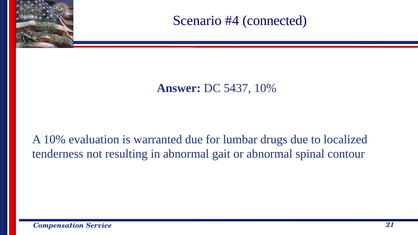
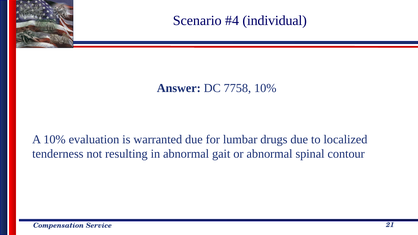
connected: connected -> individual
5437: 5437 -> 7758
